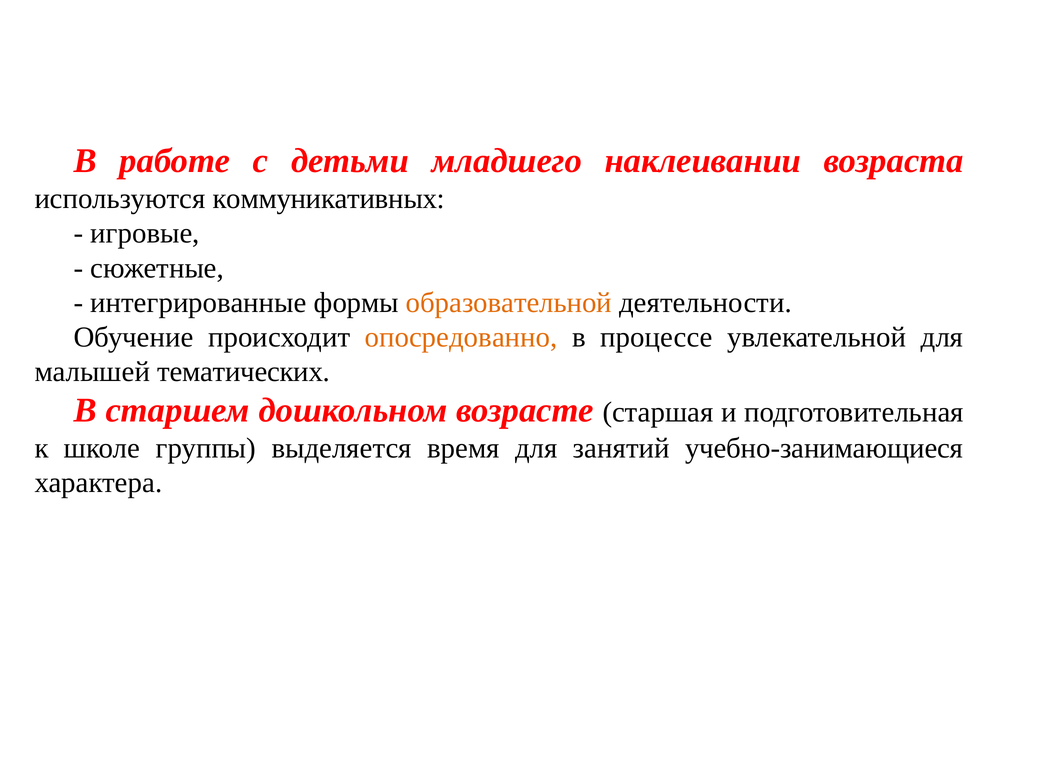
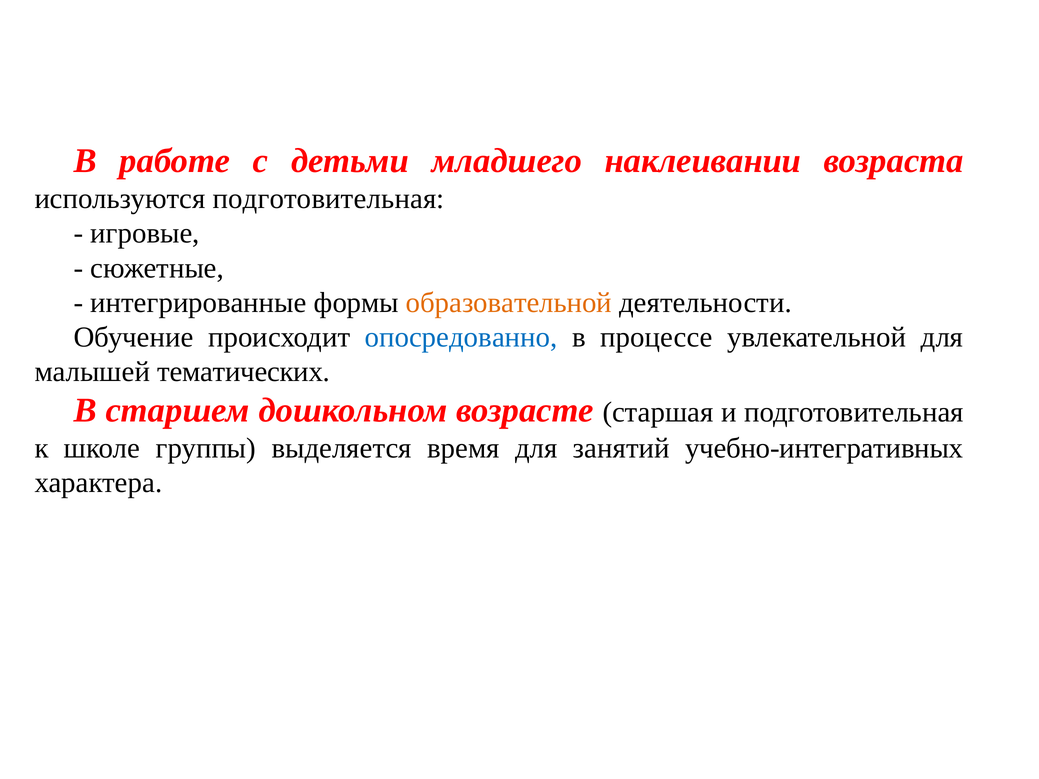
используются коммуникативных: коммуникативных -> подготовительная
опосредованно colour: orange -> blue
учебно-занимающиеся: учебно-занимающиеся -> учебно-интегративных
